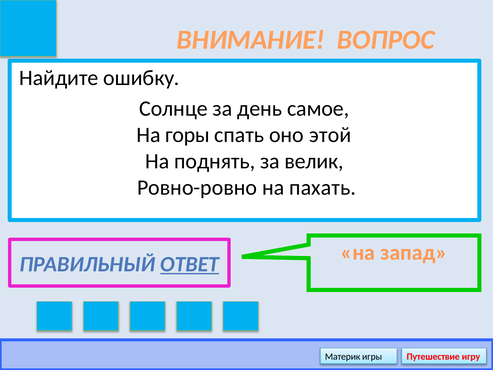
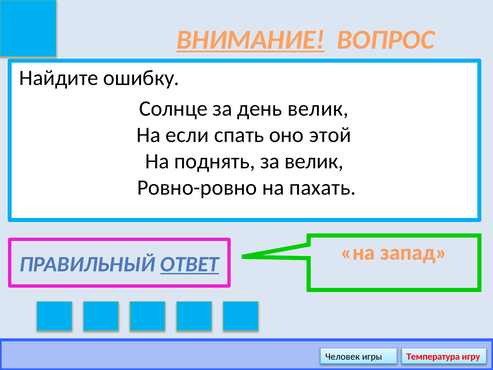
ВНИМАНИЕ underline: none -> present
день самое: самое -> велик
горы: горы -> если
Материк: Материк -> Человек
Путешествие: Путешествие -> Температура
